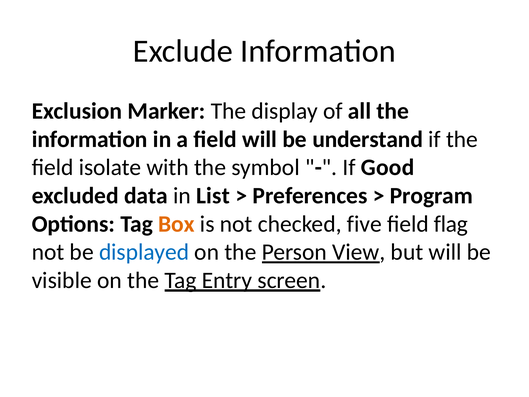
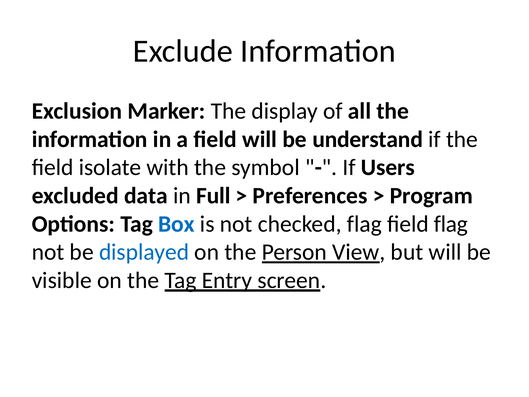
Good: Good -> Users
List: List -> Full
Box colour: orange -> blue
checked five: five -> flag
